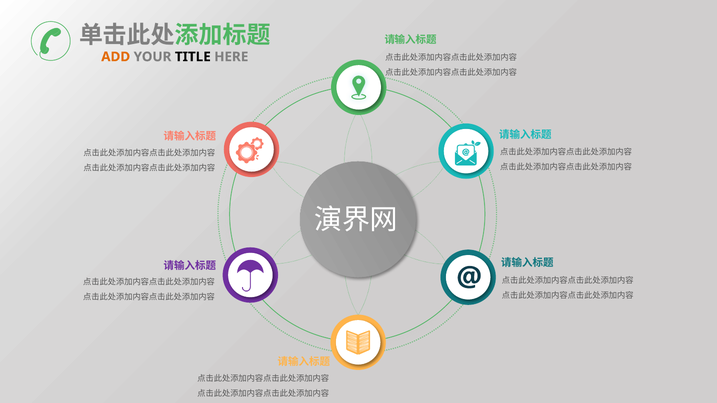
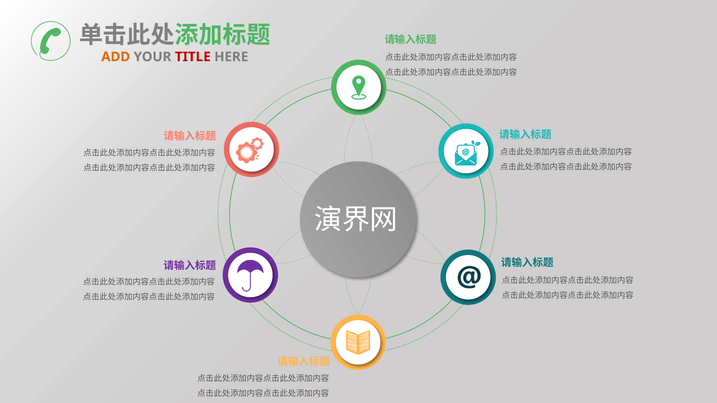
TITLE colour: black -> red
